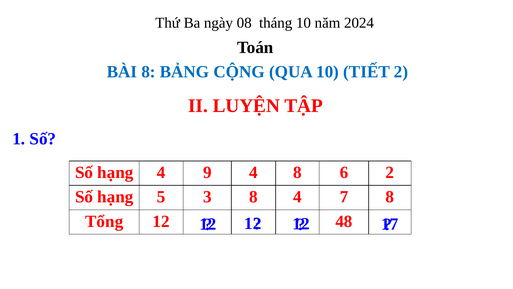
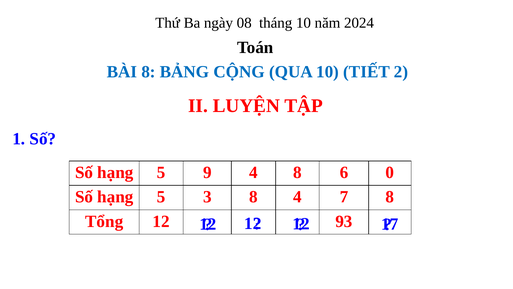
4 at (161, 172): 4 -> 5
6 2: 2 -> 0
48: 48 -> 93
